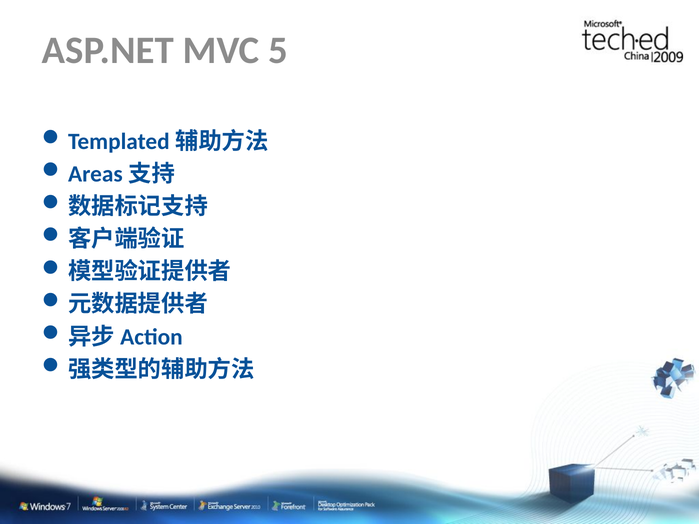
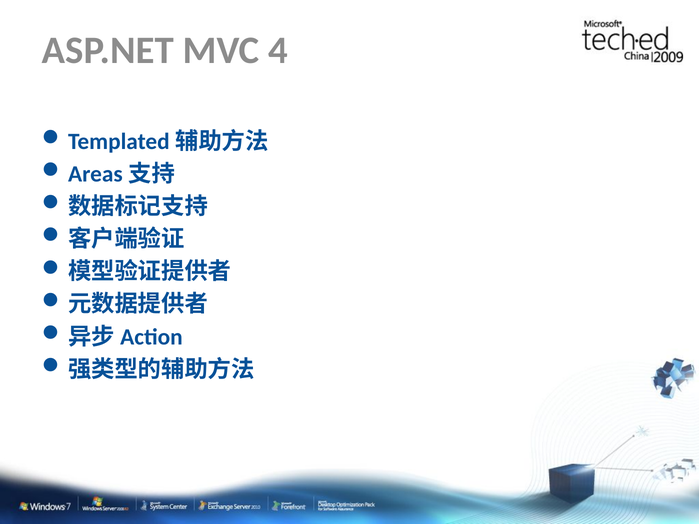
5: 5 -> 4
